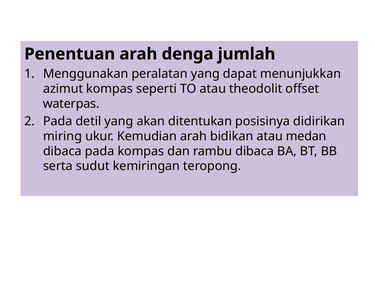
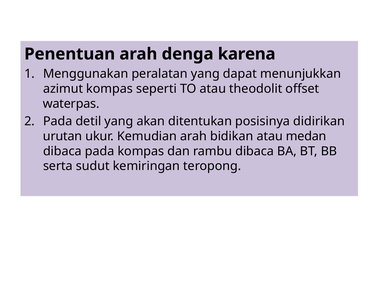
jumlah: jumlah -> karena
miring: miring -> urutan
